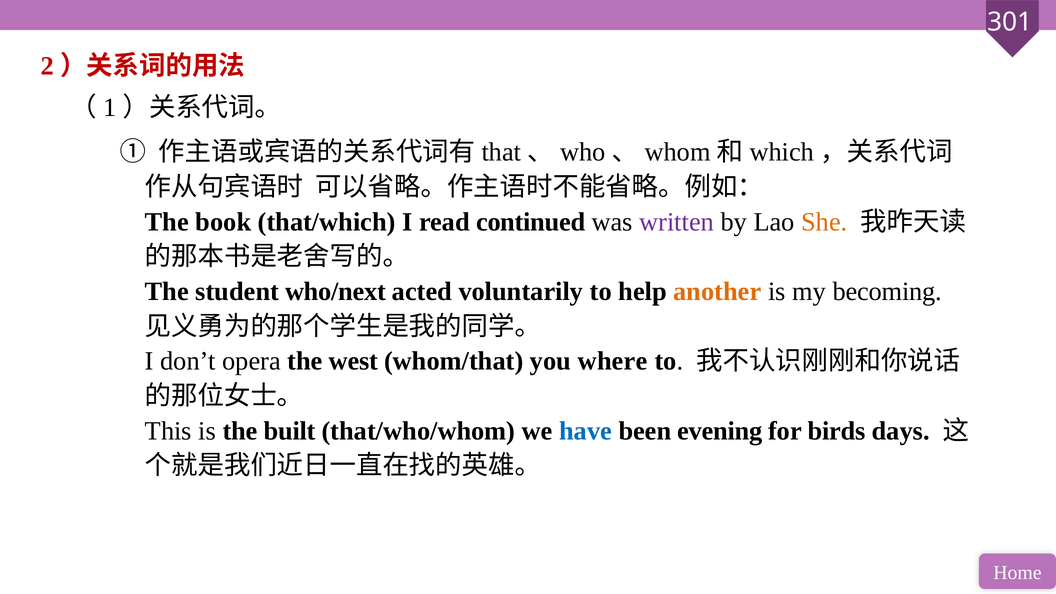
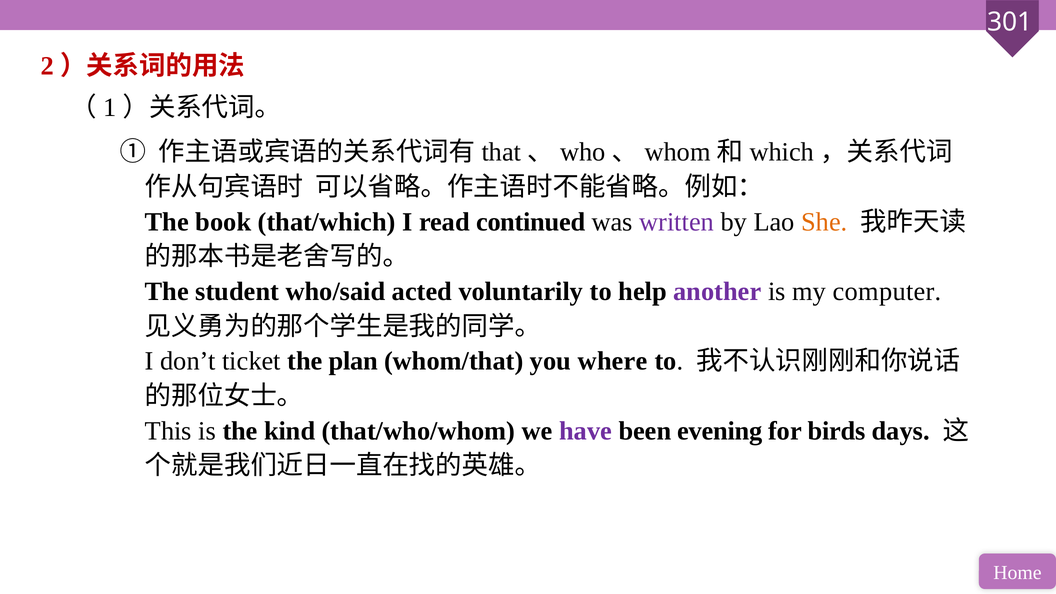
who/next: who/next -> who/said
another colour: orange -> purple
becoming: becoming -> computer
opera: opera -> ticket
west: west -> plan
built: built -> kind
have colour: blue -> purple
